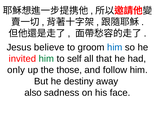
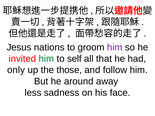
believe: believe -> nations
him at (115, 47) colour: blue -> purple
destiny: destiny -> around
also: also -> less
